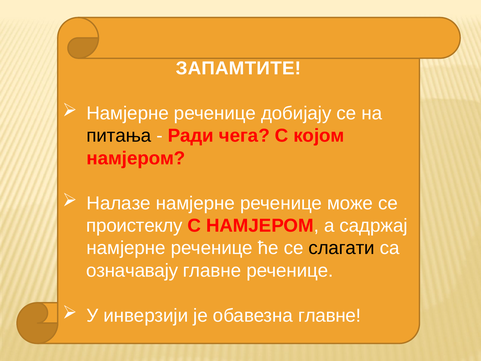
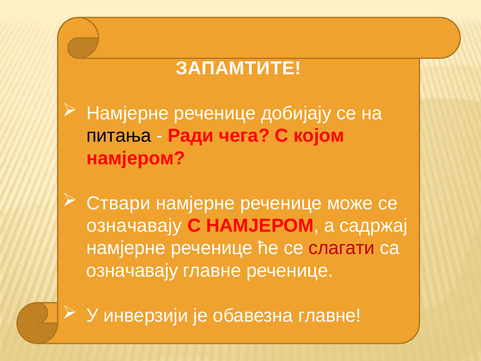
Налазе: Налазе -> Ствари
проистеклу at (134, 226): проистеклу -> означавају
слагати colour: black -> red
